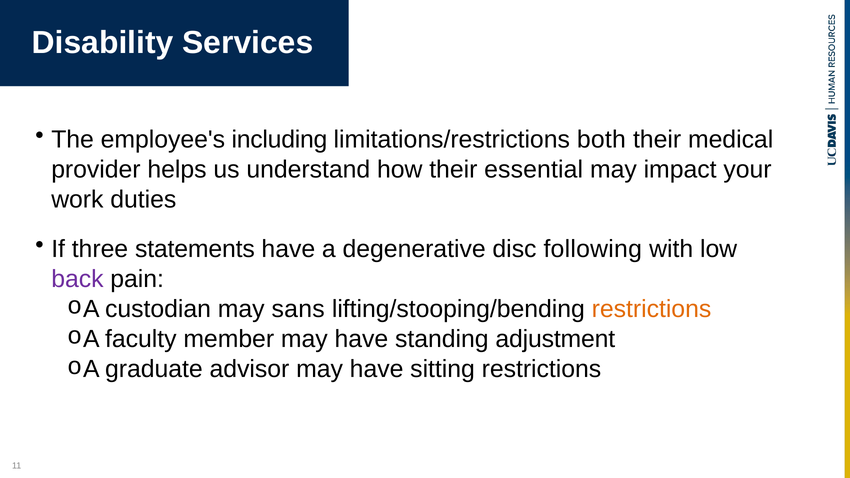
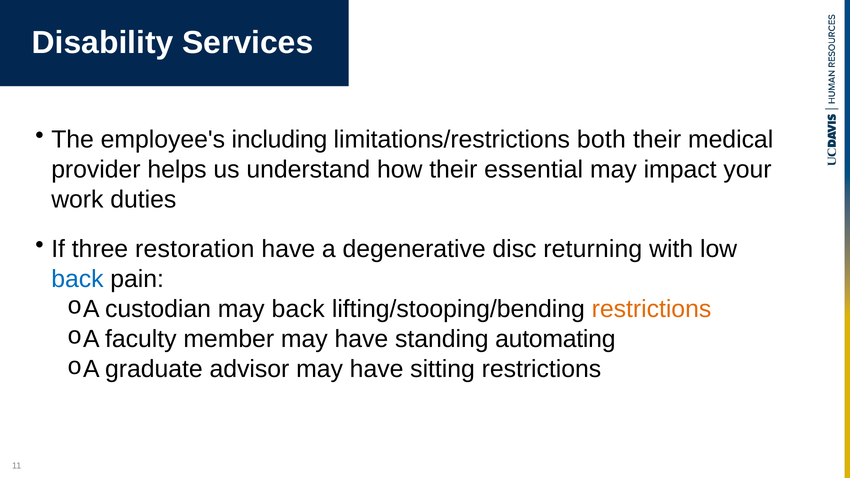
statements: statements -> restoration
following: following -> returning
back at (77, 279) colour: purple -> blue
may sans: sans -> back
adjustment: adjustment -> automating
